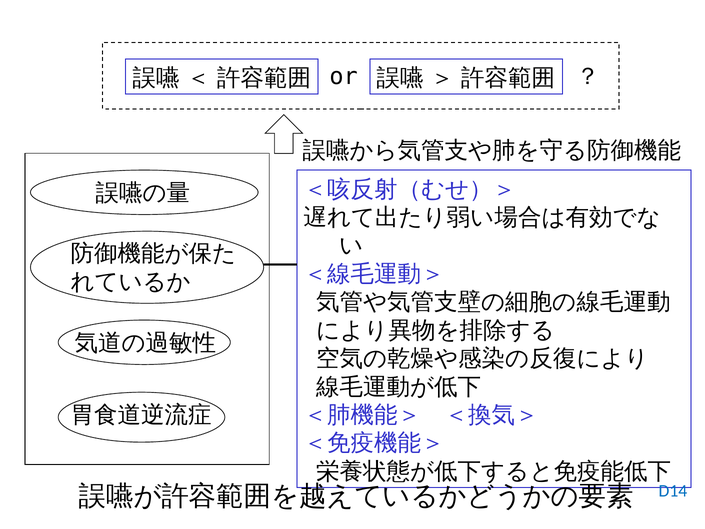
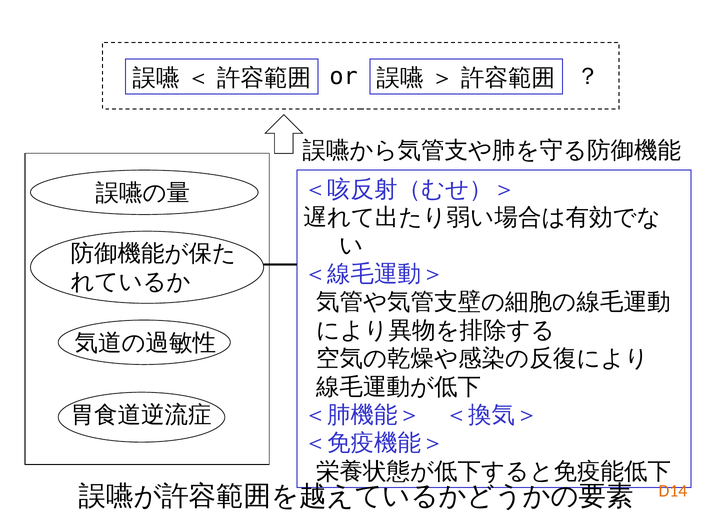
D14 colour: blue -> orange
